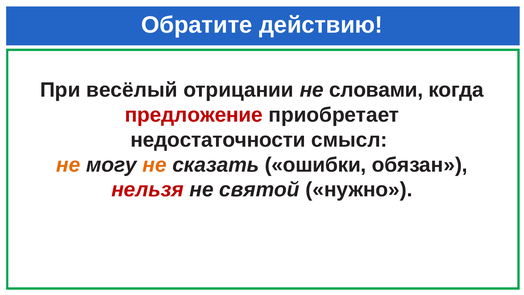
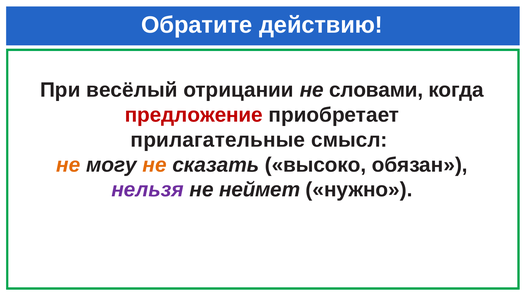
недостаточности: недостаточности -> прилагательные
ошибки: ошибки -> высоко
нельзя colour: red -> purple
святой: святой -> неймет
